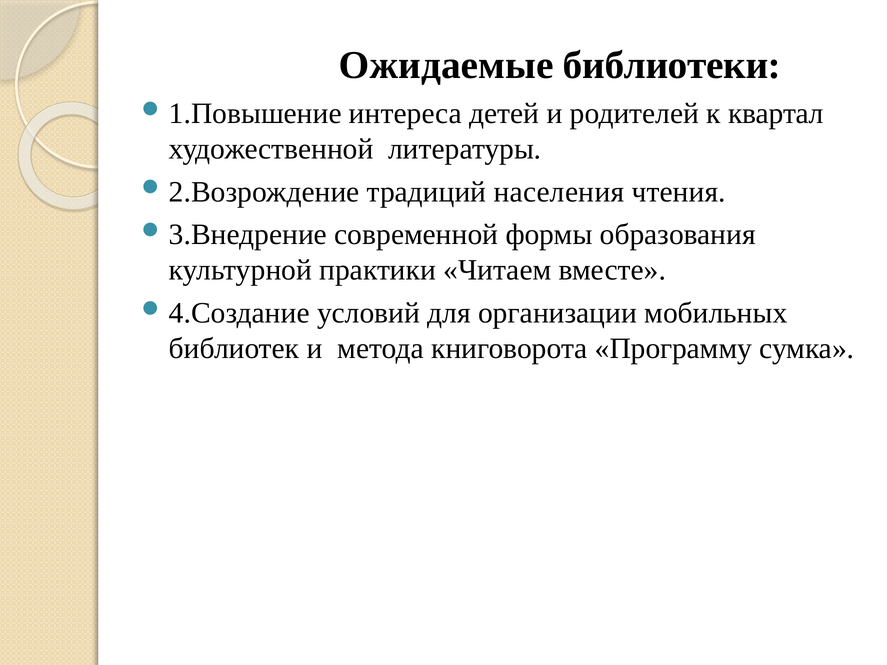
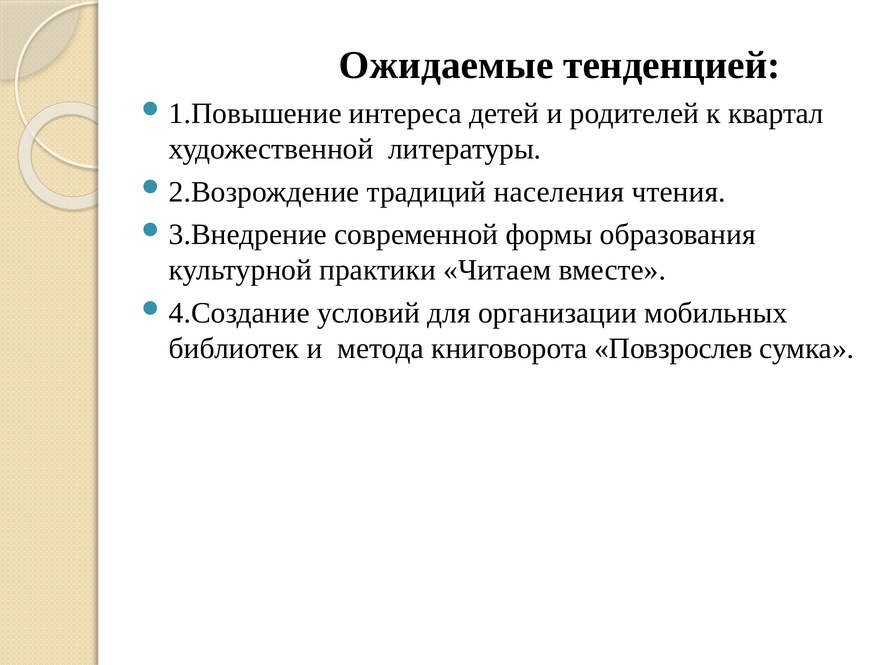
библиотеки: библиотеки -> тенденцией
Программу: Программу -> Повзрослев
